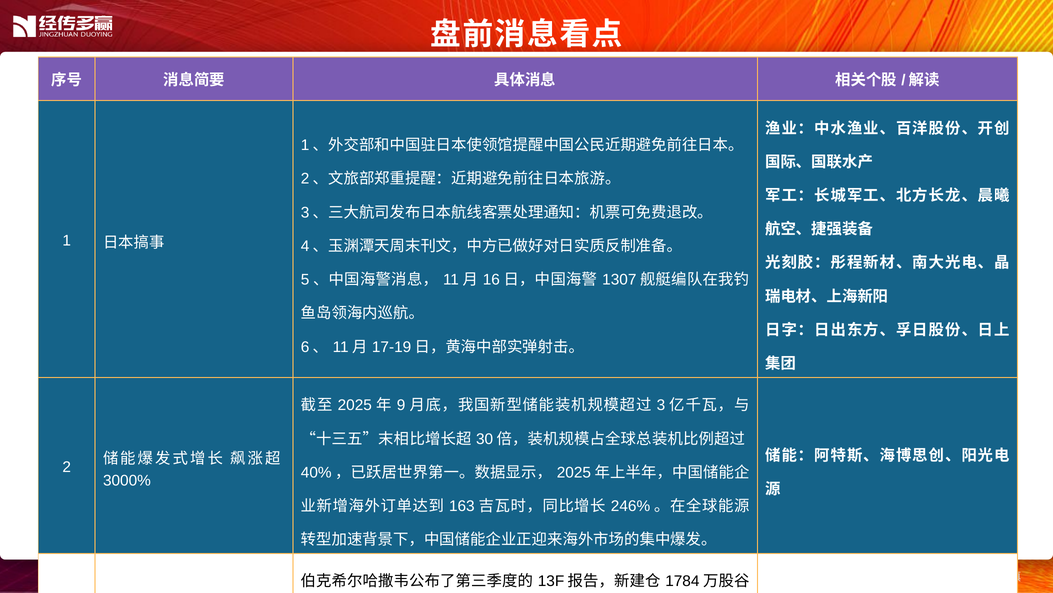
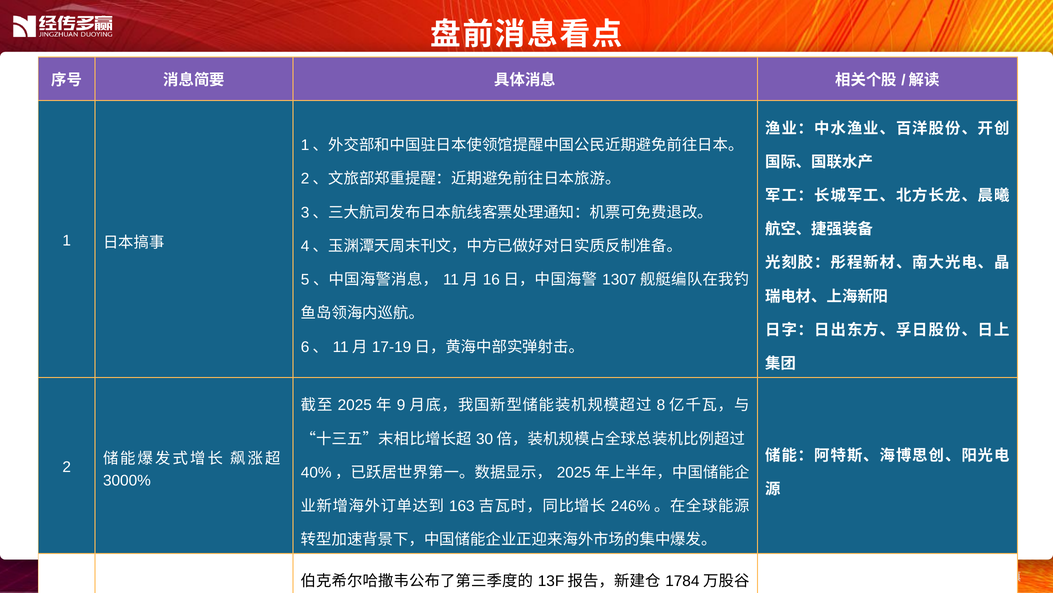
3 at (661, 405): 3 -> 8
